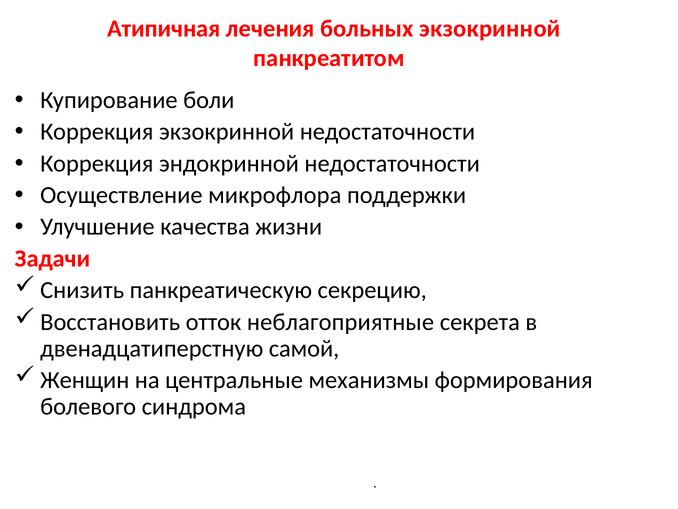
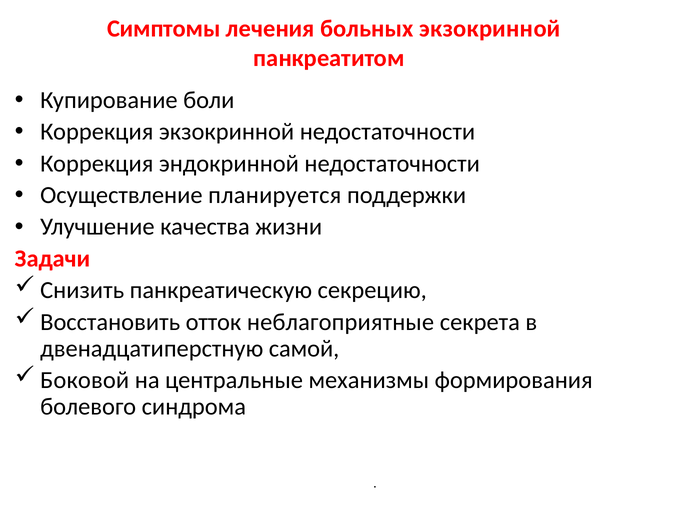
Атипичная: Атипичная -> Симптомы
микрофлора: микрофлора -> планируется
Женщин: Женщин -> Боковой
